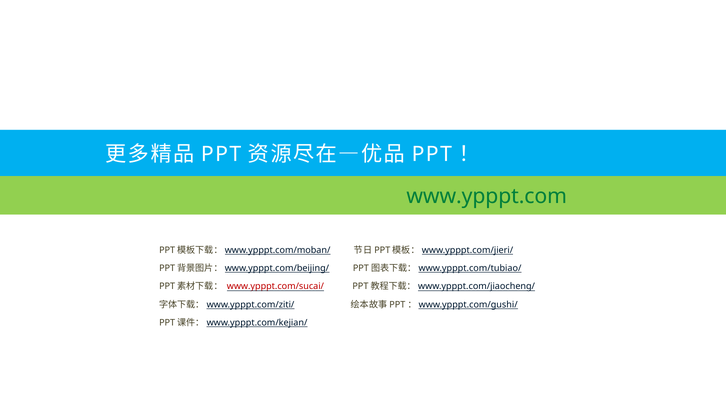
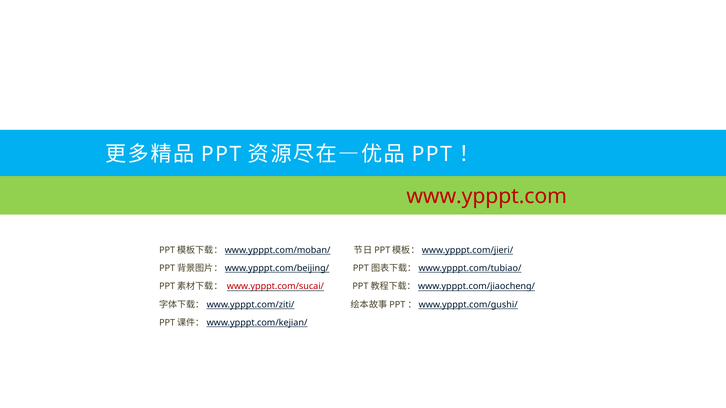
www.ypppt.com colour: green -> red
